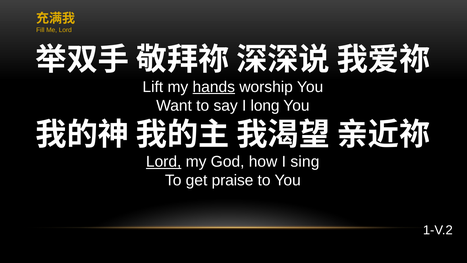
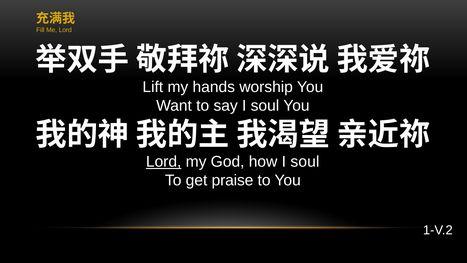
hands underline: present -> none
say I long: long -> soul
how I sing: sing -> soul
